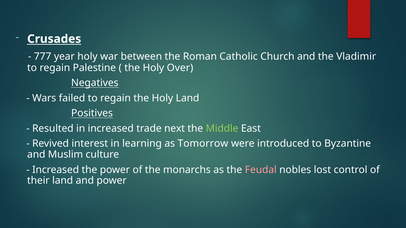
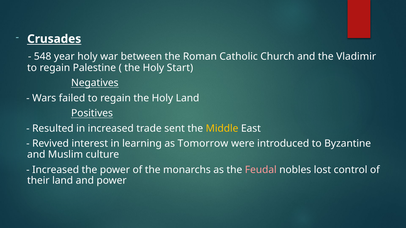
777: 777 -> 548
Over: Over -> Start
next: next -> sent
Middle colour: light green -> yellow
